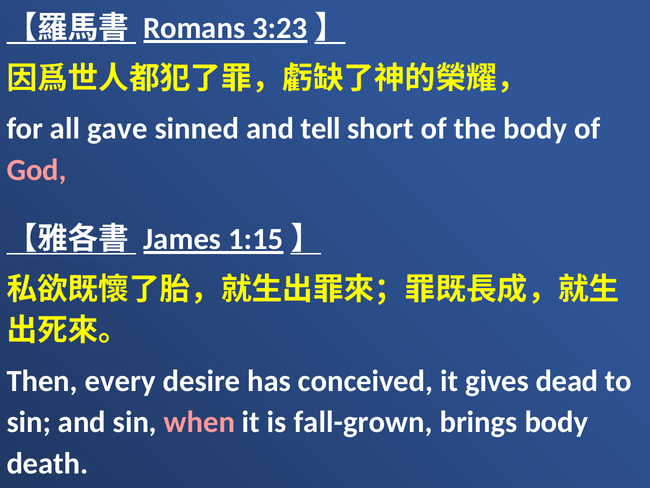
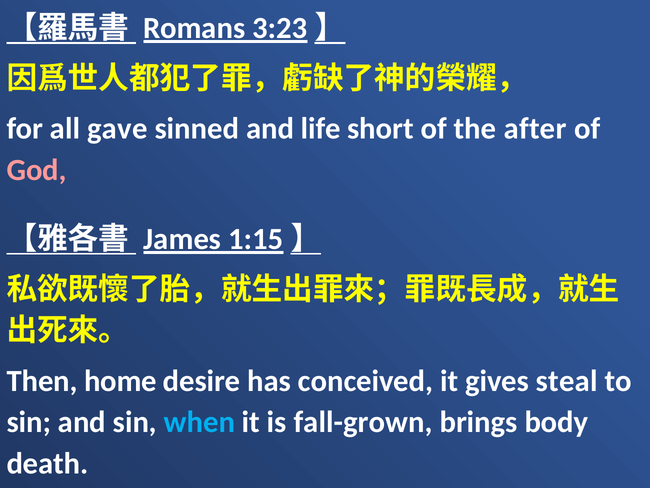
tell: tell -> life
the body: body -> after
every: every -> home
dead: dead -> steal
when colour: pink -> light blue
